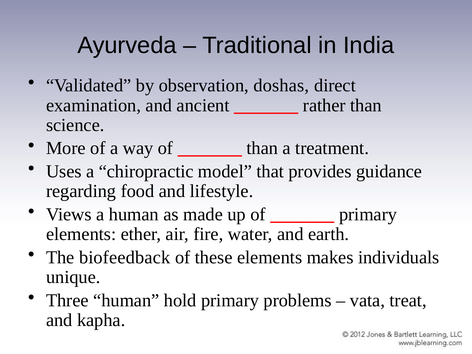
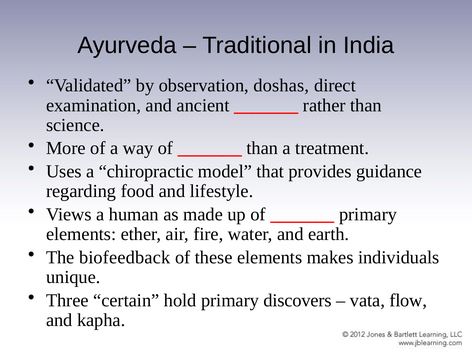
Three human: human -> certain
problems: problems -> discovers
treat: treat -> flow
